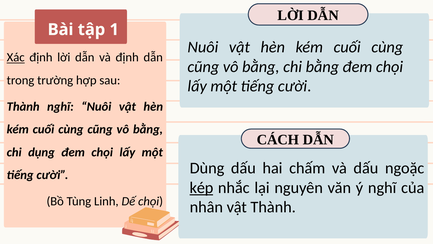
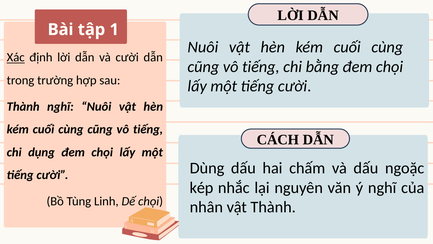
và định: định -> cười
bằng at (261, 67): bằng -> tiếng
bằng at (148, 129): bằng -> tiếng
kép underline: present -> none
